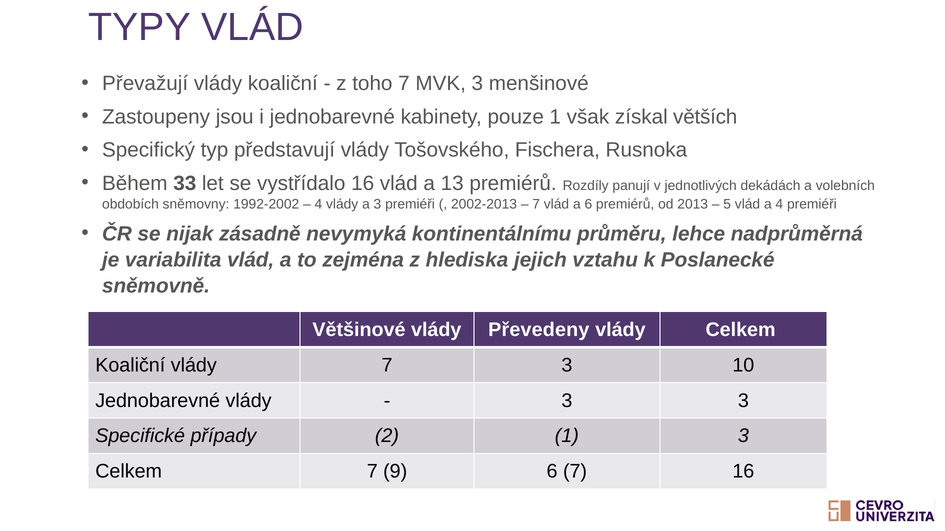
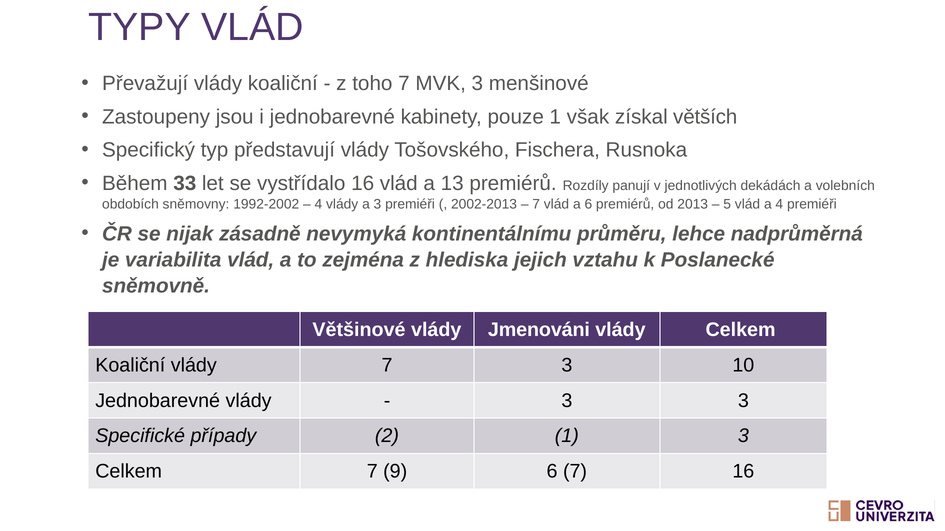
Převedeny: Převedeny -> Jmenováni
